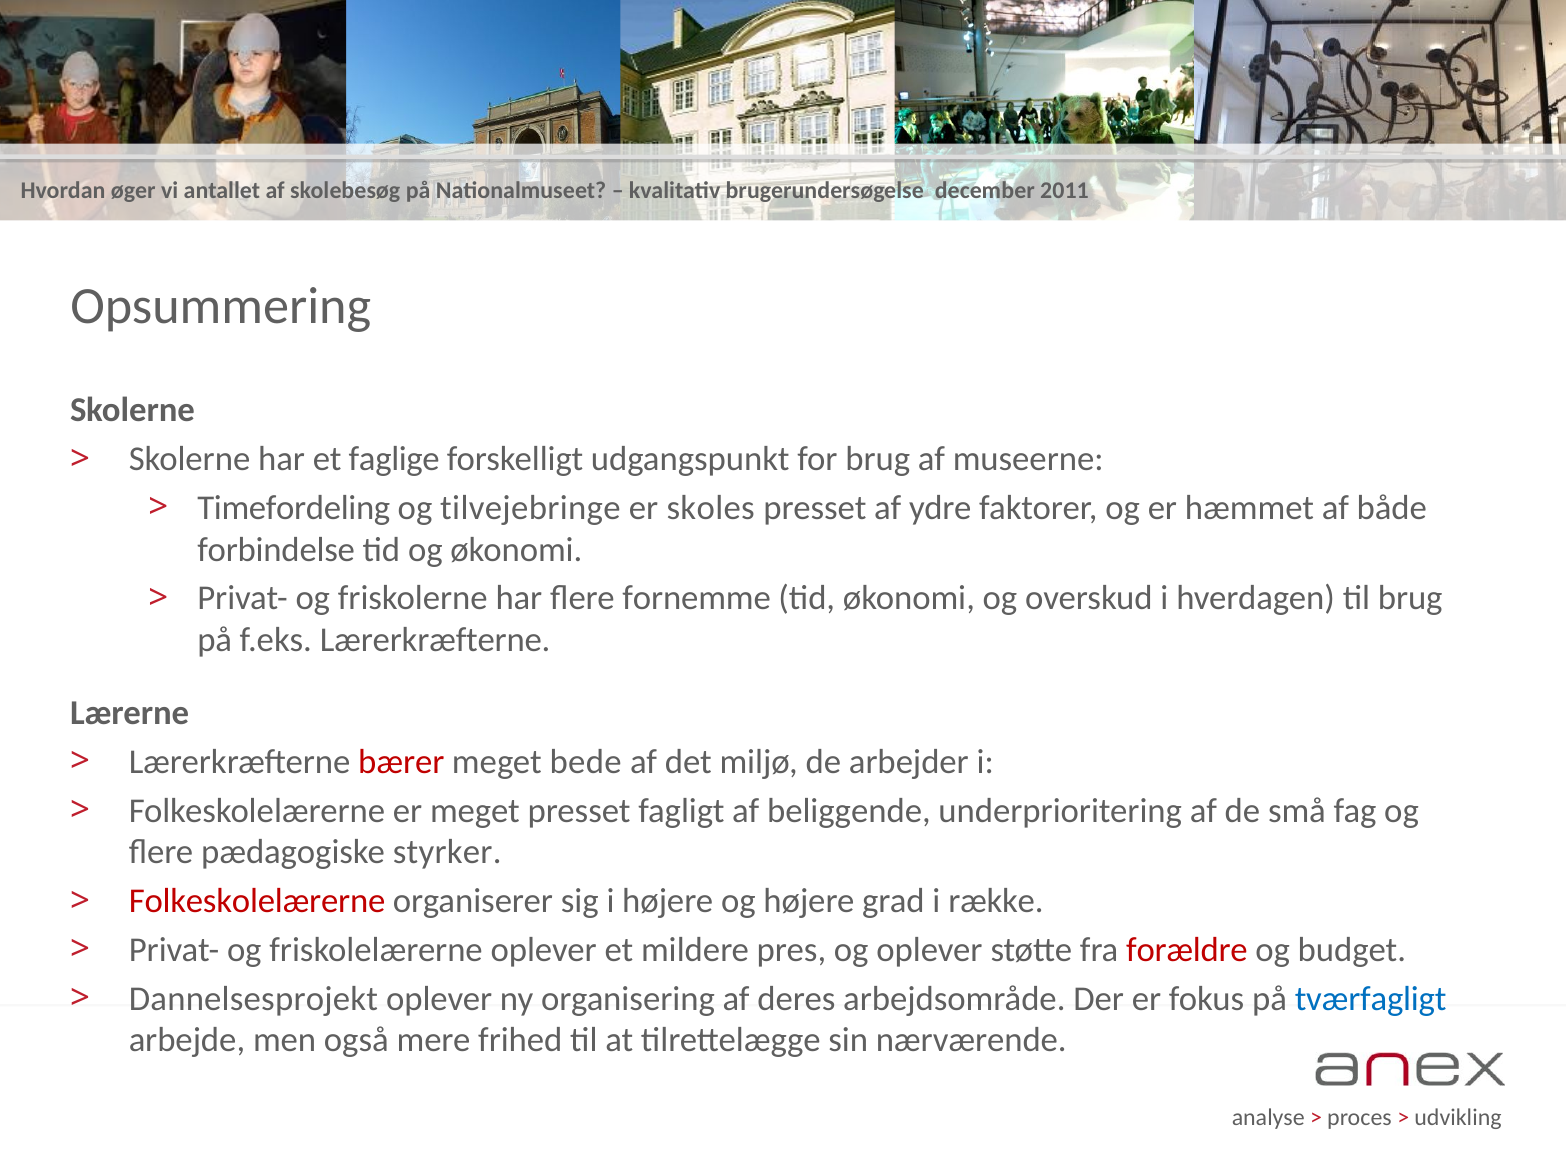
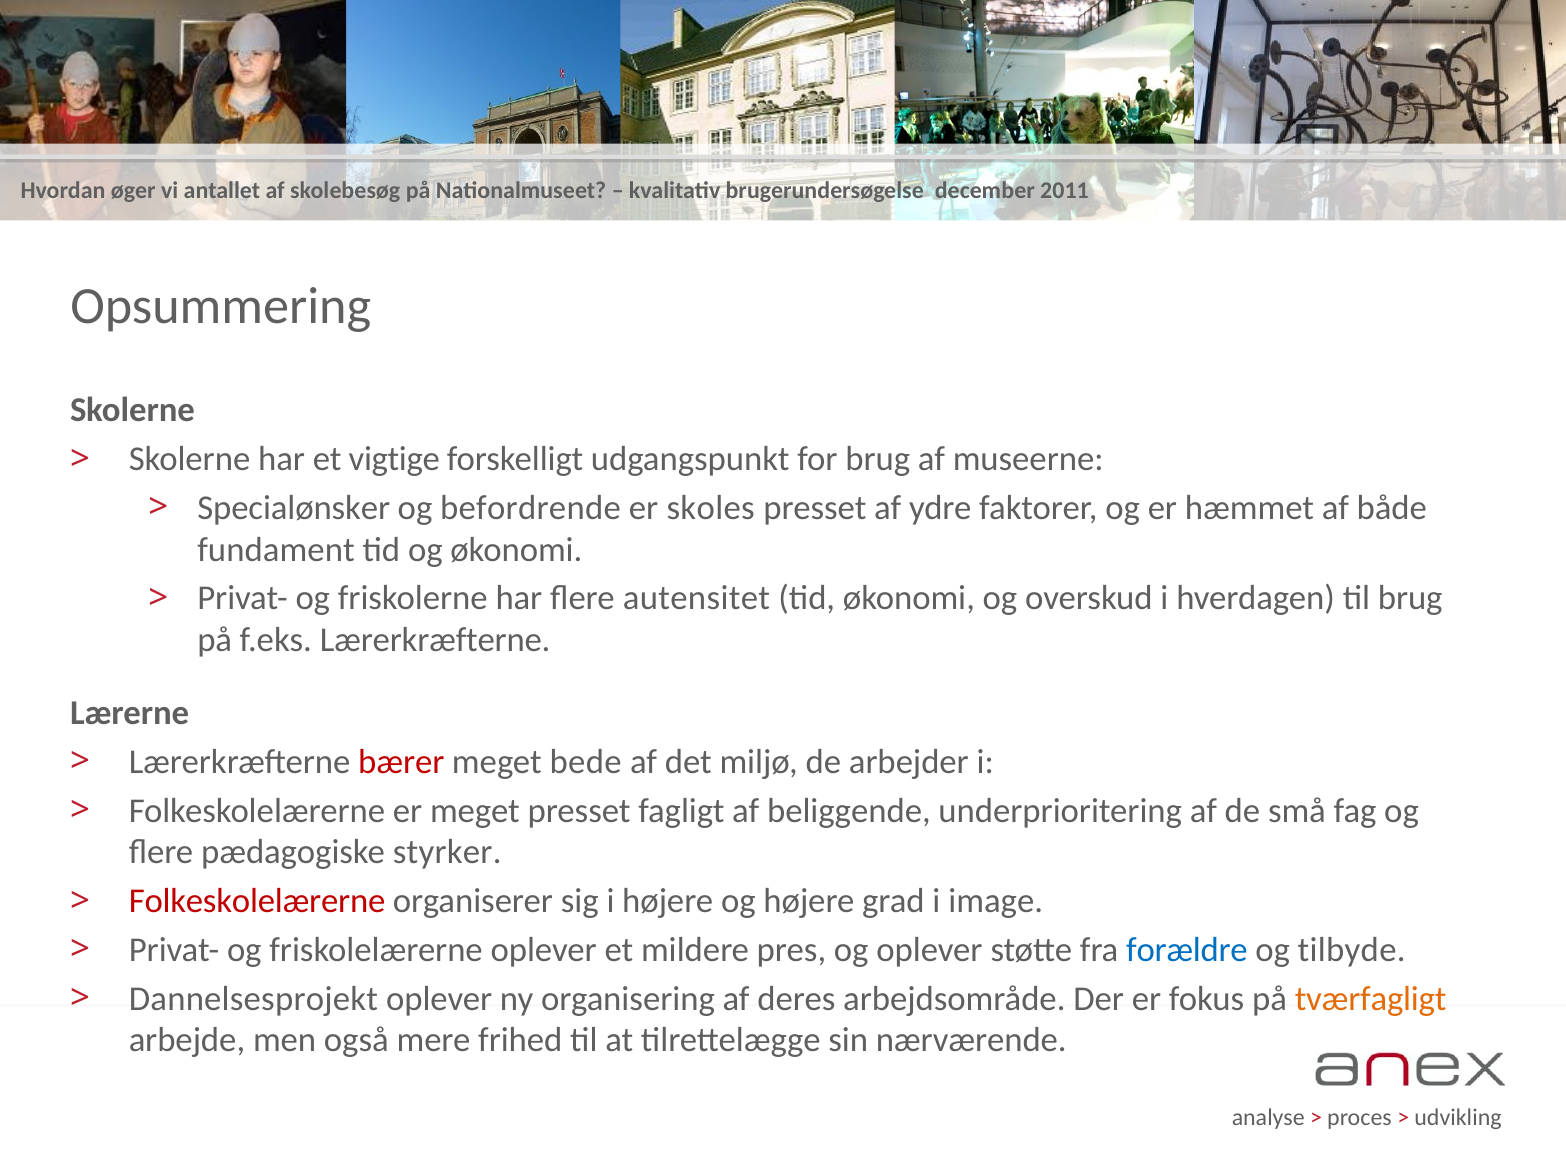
faglige: faglige -> vigtige
Timefordeling: Timefordeling -> Specialønsker
tilvejebringe: tilvejebringe -> befordrende
forbindelse: forbindelse -> fundament
fornemme: fornemme -> autensitet
række: række -> image
forældre colour: red -> blue
budget: budget -> tilbyde
tværfagligt colour: blue -> orange
